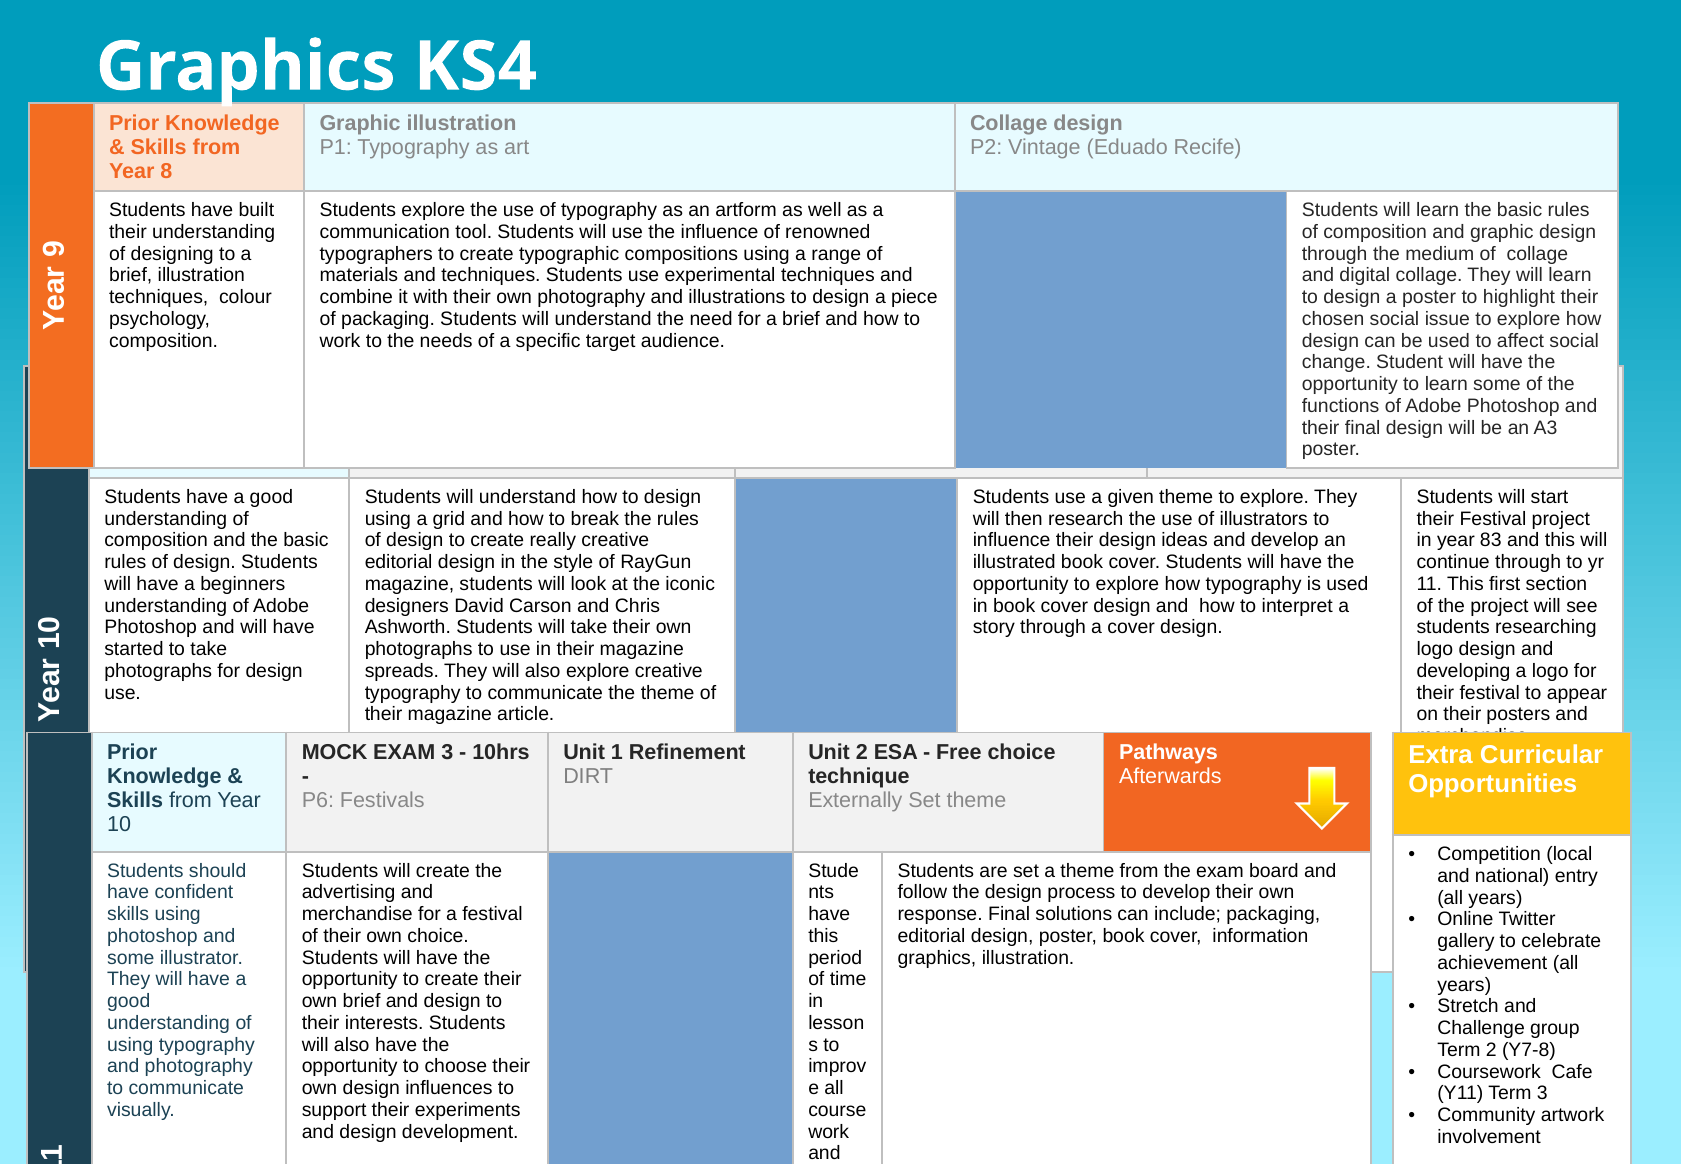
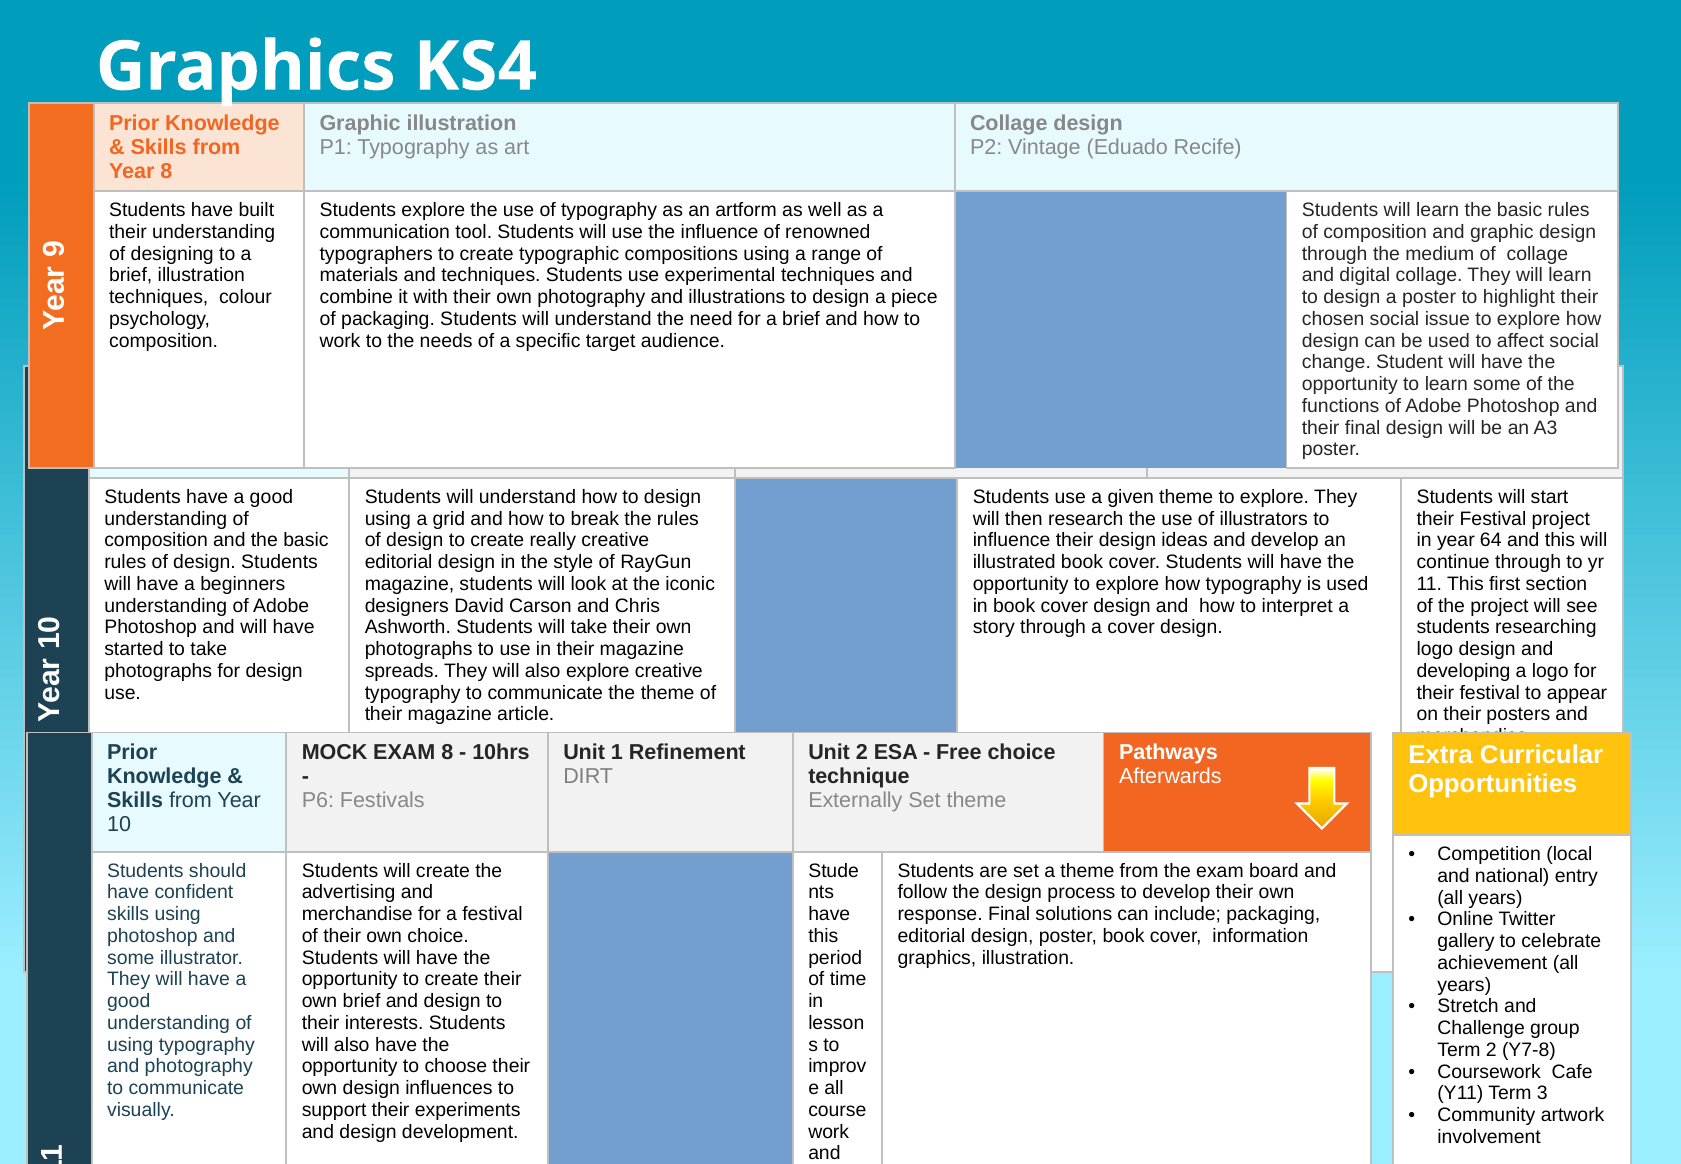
83: 83 -> 64
EXAM 3: 3 -> 8
